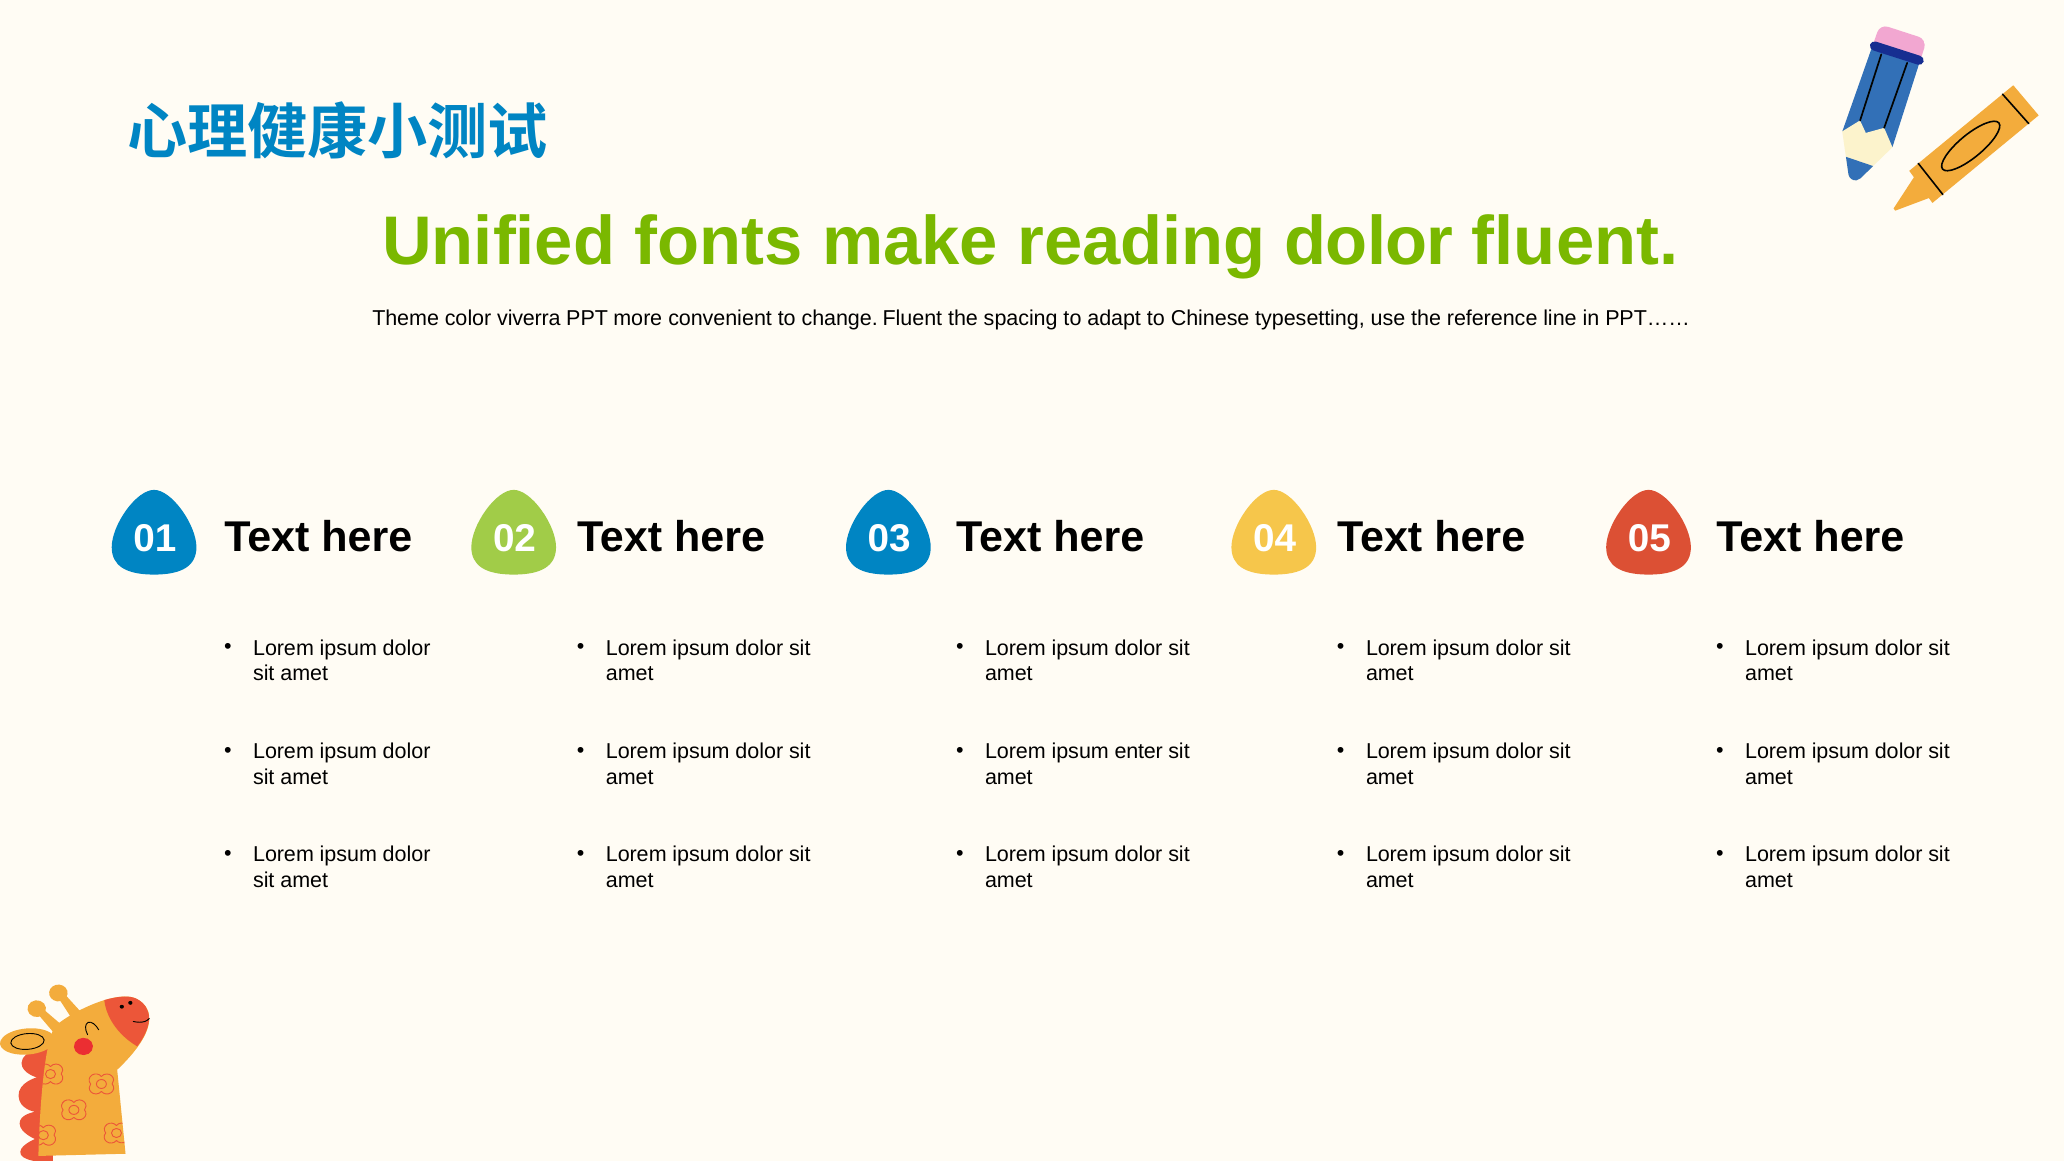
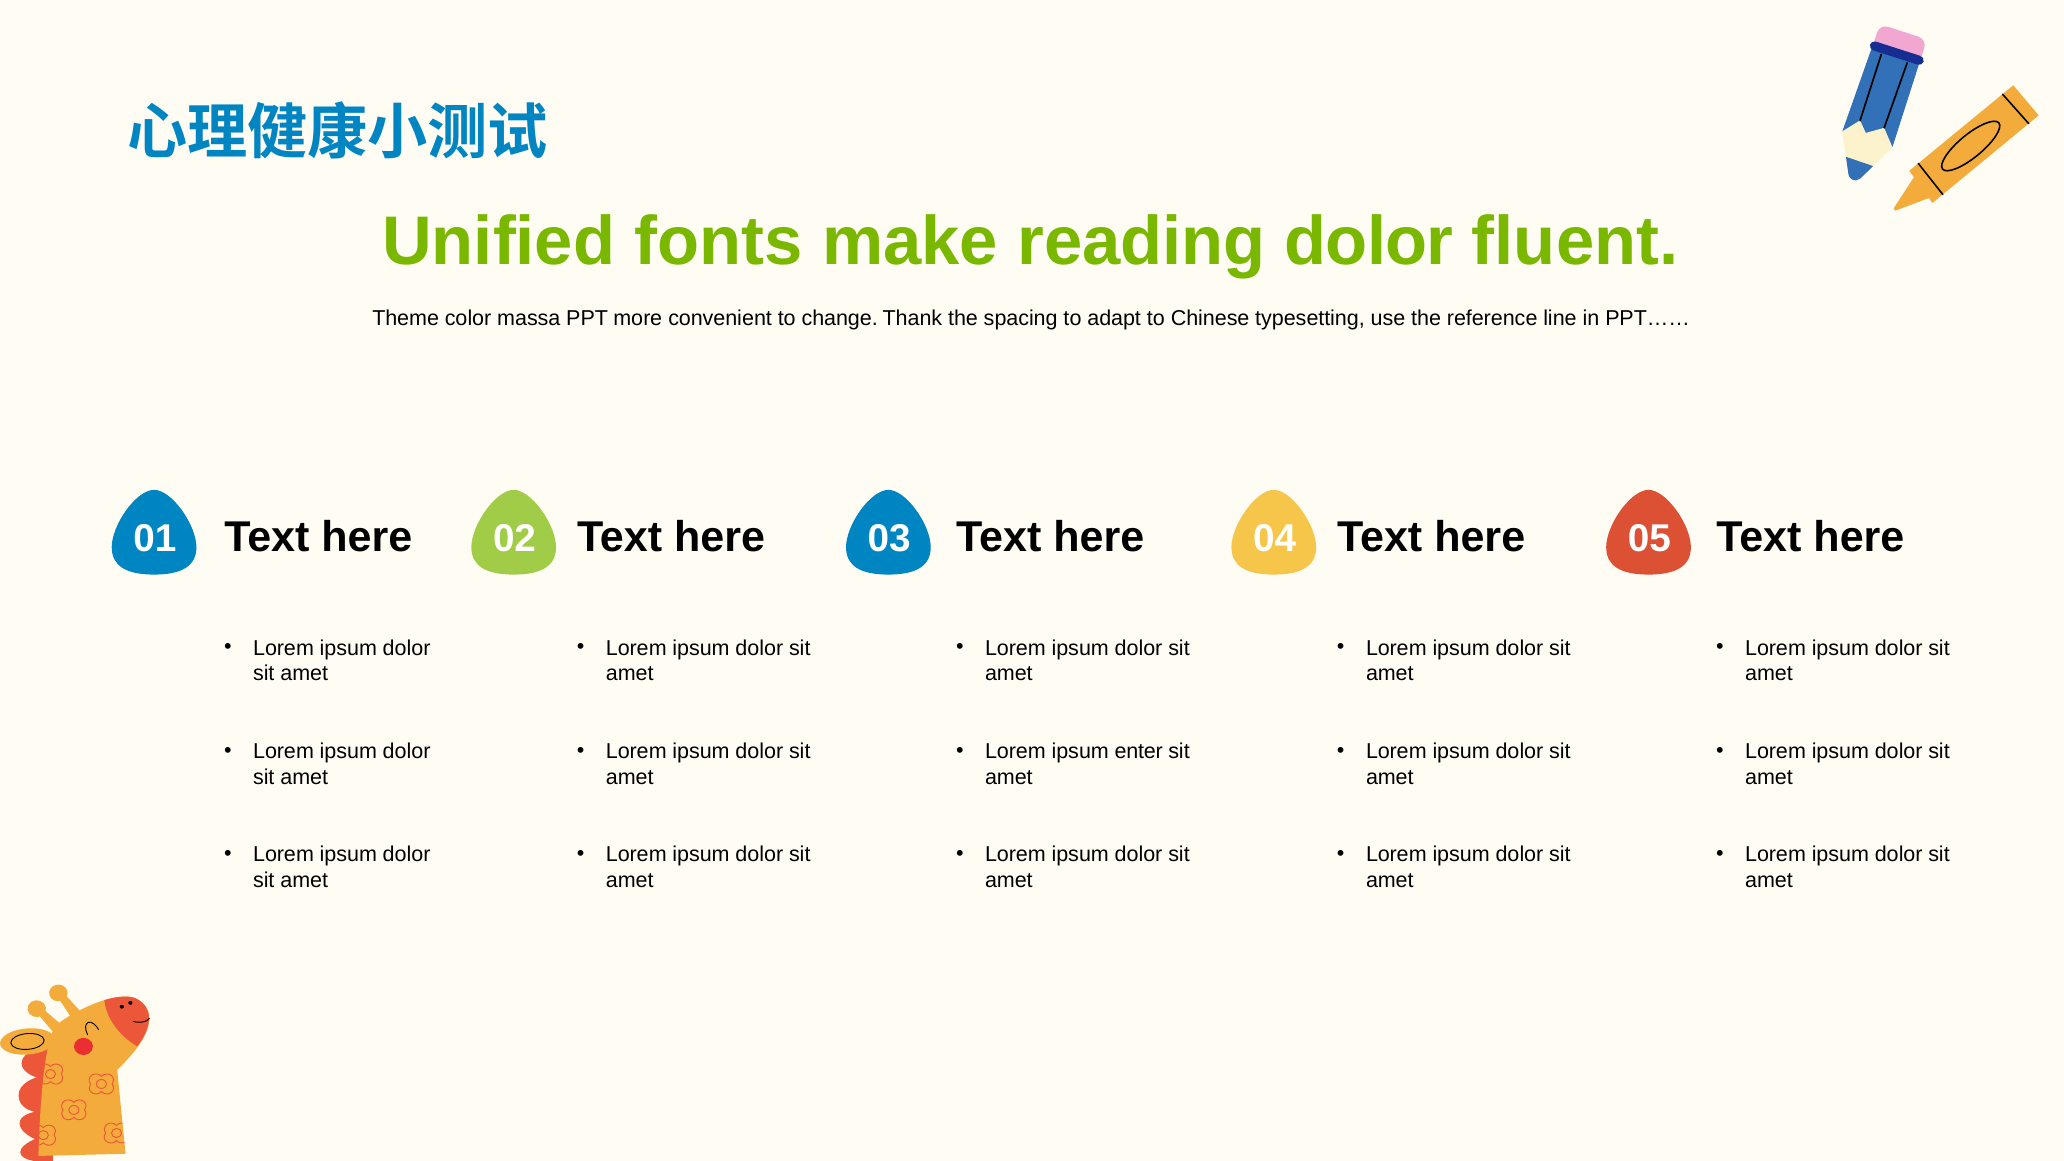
viverra: viverra -> massa
change Fluent: Fluent -> Thank
